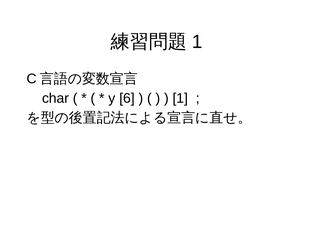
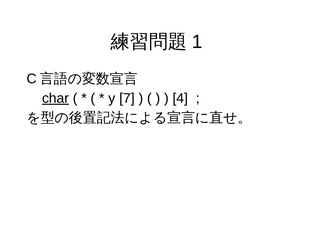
char underline: none -> present
6: 6 -> 7
1 at (180, 98): 1 -> 4
